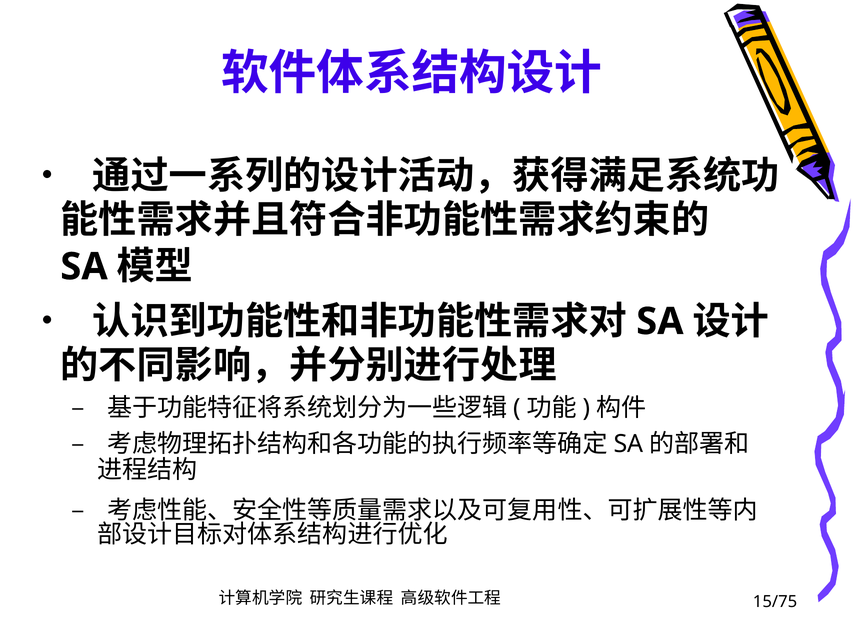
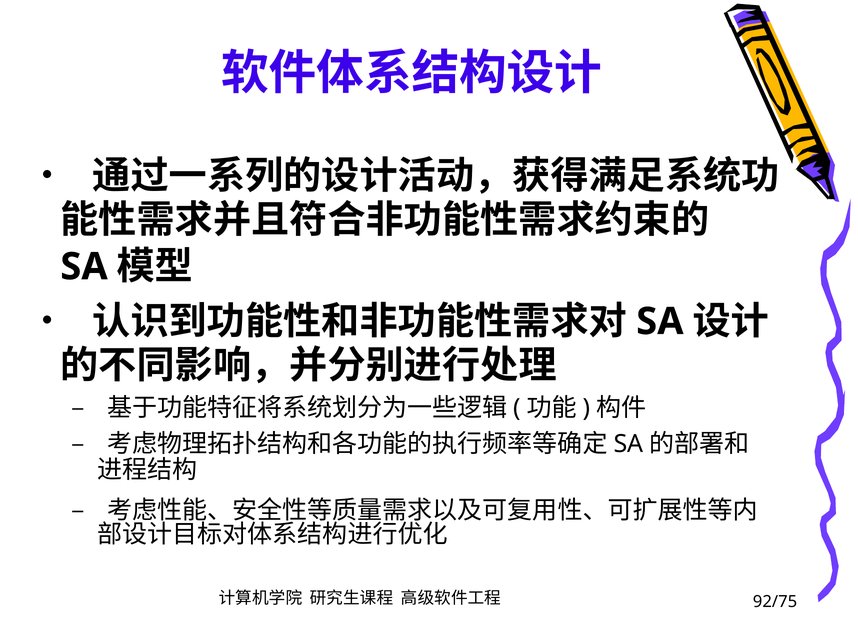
15/75: 15/75 -> 92/75
